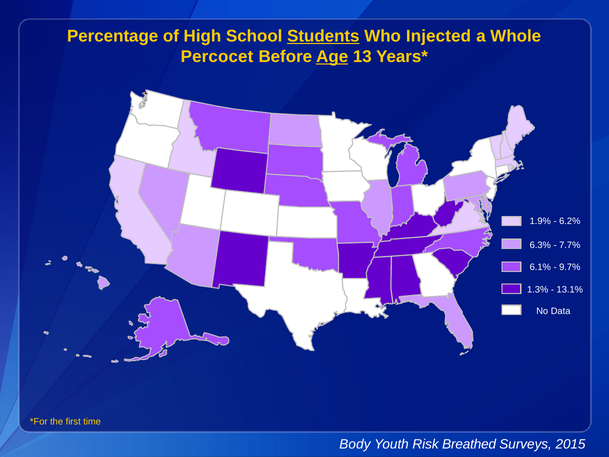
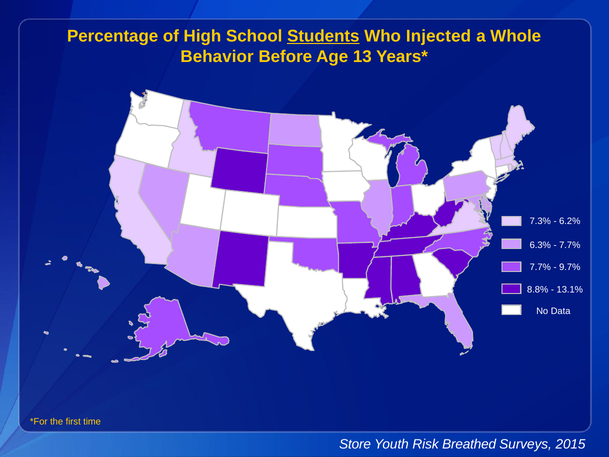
Percocet: Percocet -> Behavior
Age underline: present -> none
1.9%: 1.9% -> 7.3%
6.1% at (540, 267): 6.1% -> 7.7%
1.3%: 1.3% -> 8.8%
Body: Body -> Store
